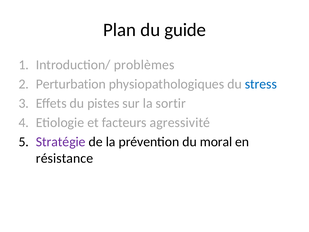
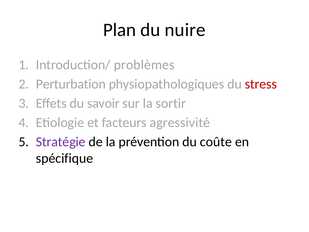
guide: guide -> nuire
stress colour: blue -> red
pistes: pistes -> savoir
moral: moral -> coûte
résistance: résistance -> spécifique
